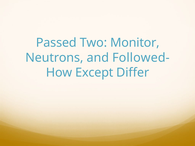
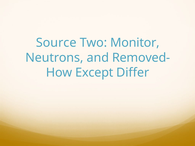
Passed: Passed -> Source
Followed-: Followed- -> Removed-
